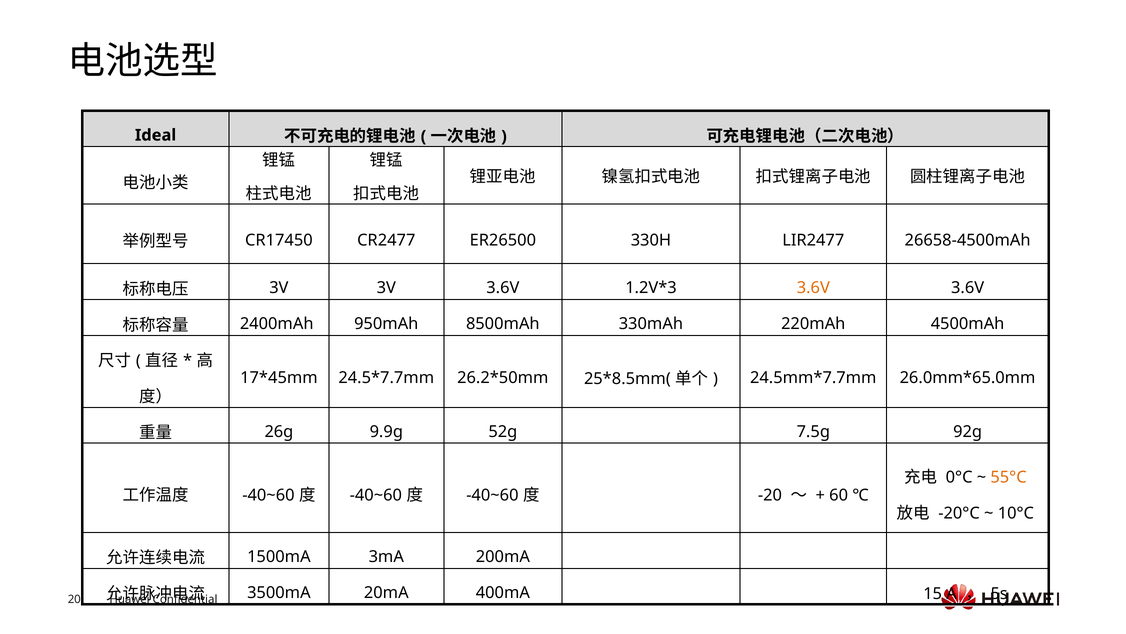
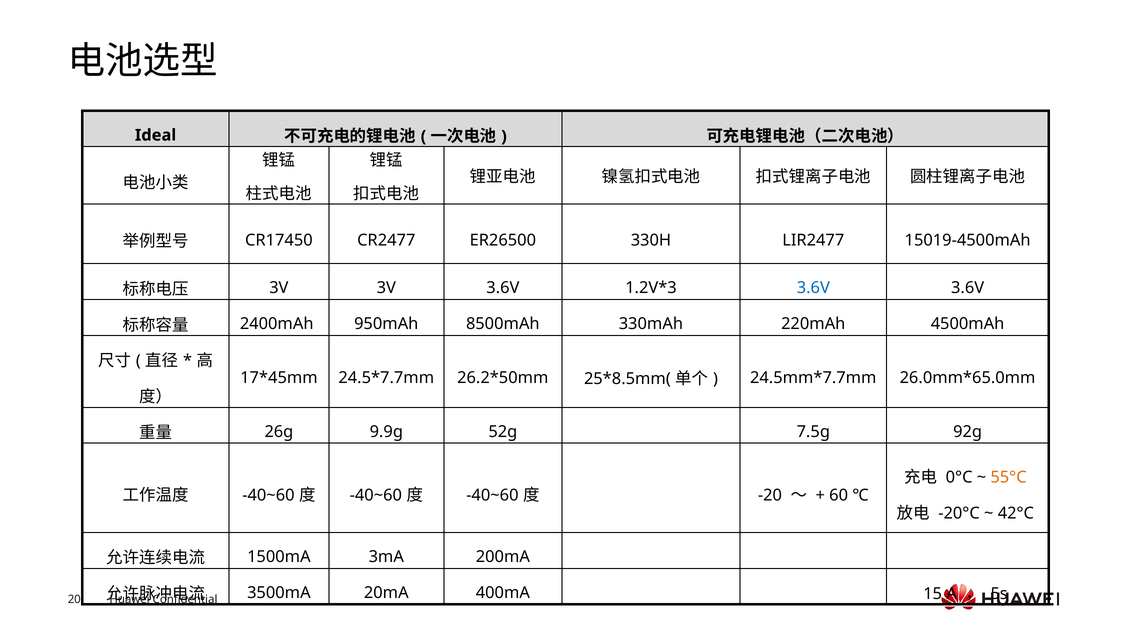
26658-4500mAh: 26658-4500mAh -> 15019-4500mAh
3.6V at (813, 288) colour: orange -> blue
10°C: 10°C -> 42°C
